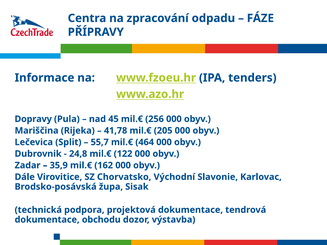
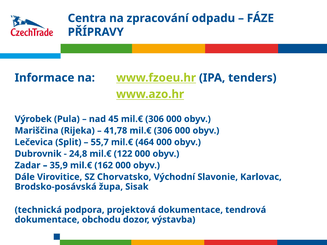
Dopravy: Dopravy -> Výrobek
45 mil.€ 256: 256 -> 306
41,78 mil.€ 205: 205 -> 306
